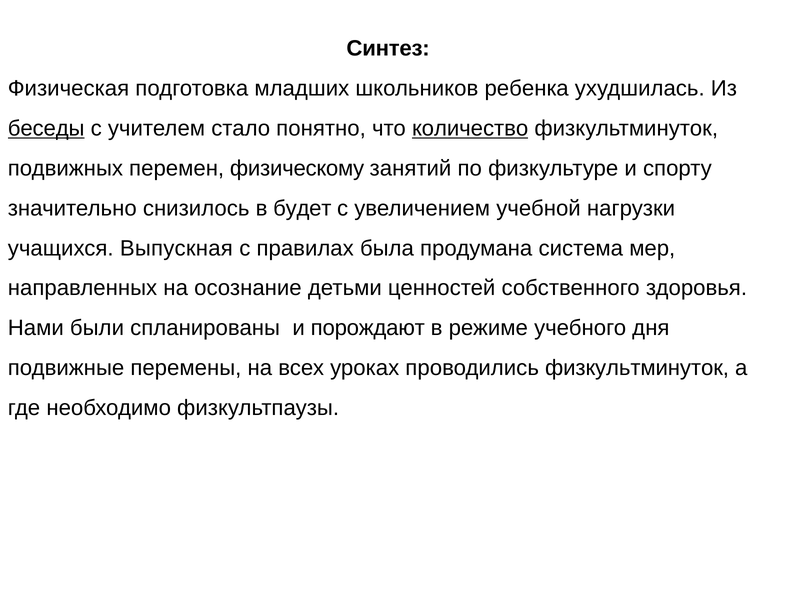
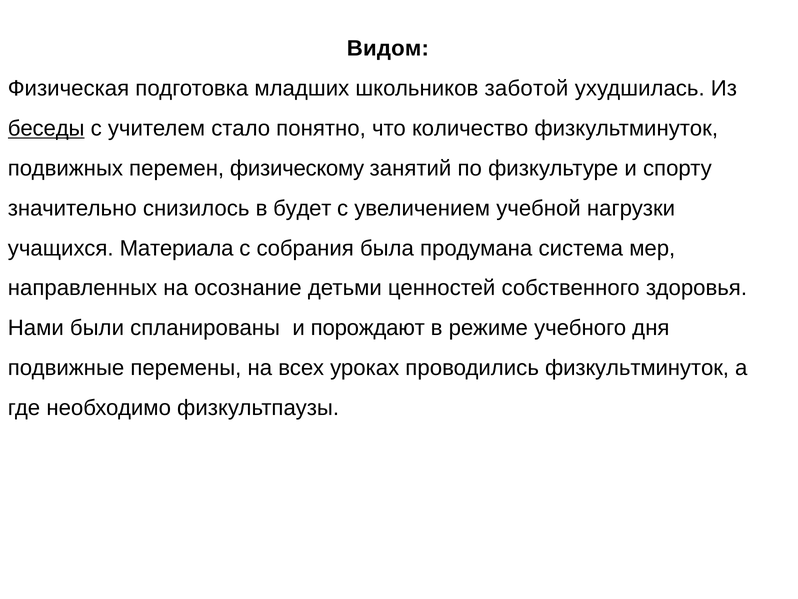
Синтез: Синтез -> Видом
ребенка: ребенка -> заботой
количество underline: present -> none
Выпускная: Выпускная -> Материала
правилах: правилах -> собрания
